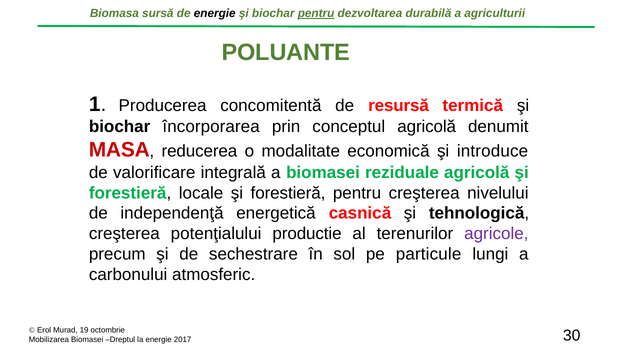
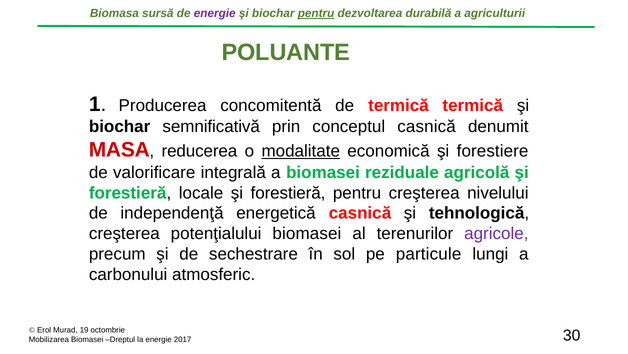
energie at (215, 13) colour: black -> purple
de resursă: resursă -> termică
încorporarea: încorporarea -> semnificativă
conceptul agricolă: agricolă -> casnică
modalitate underline: none -> present
introduce: introduce -> forestiere
potenţialului productie: productie -> biomasei
